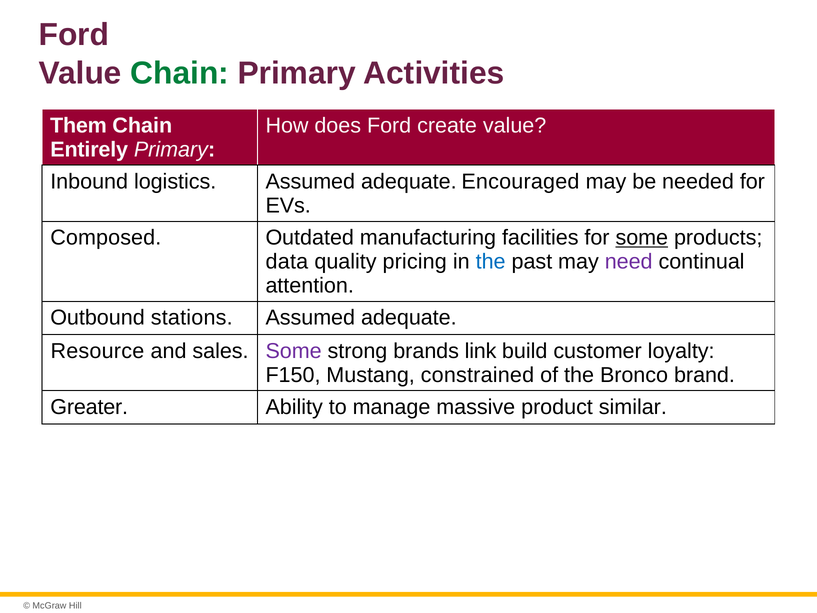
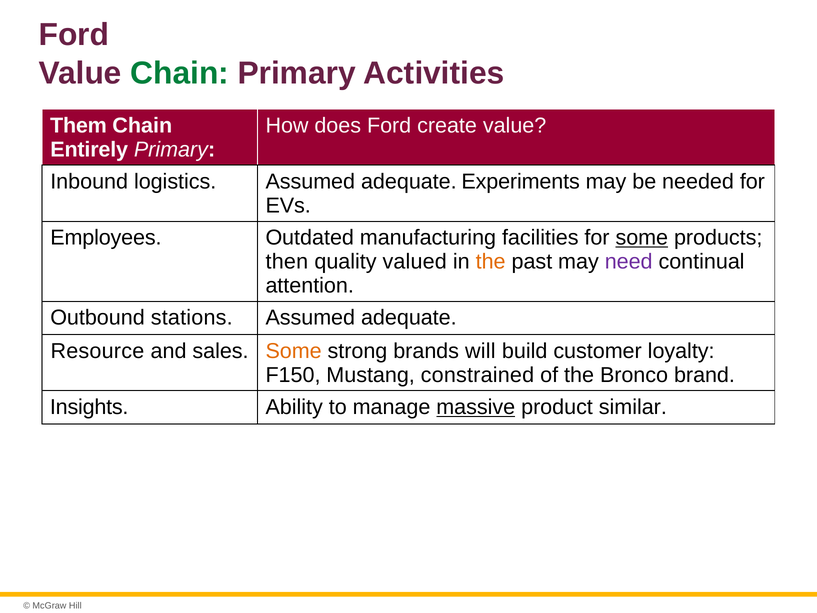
Encouraged: Encouraged -> Experiments
Composed: Composed -> Employees
data: data -> then
pricing: pricing -> valued
the at (491, 262) colour: blue -> orange
Some at (294, 351) colour: purple -> orange
link: link -> will
Greater: Greater -> Insights
massive underline: none -> present
